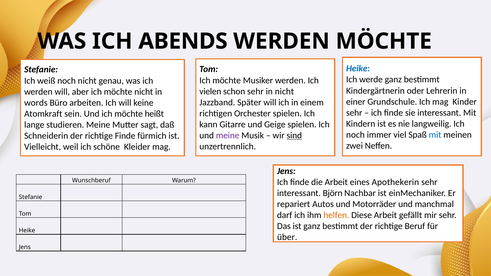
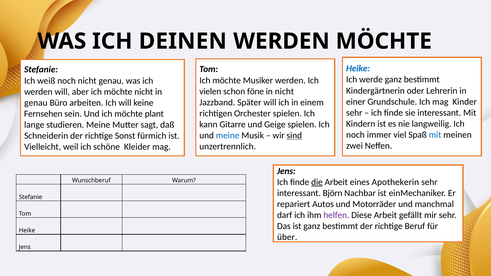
ABENDS: ABENDS -> DEINEN
schon sehr: sehr -> föne
words at (36, 103): words -> genau
Atomkraft: Atomkraft -> Fernsehen
heißt: heißt -> plant
meine at (228, 136) colour: purple -> blue
richtige Finde: Finde -> Sonst
die underline: none -> present
helfen colour: orange -> purple
